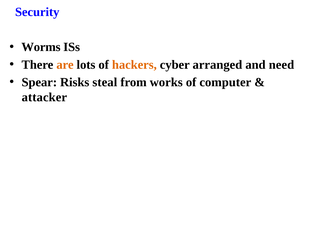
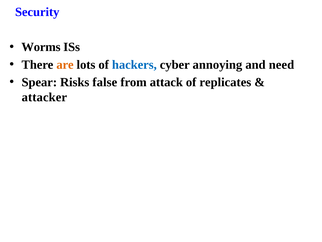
hackers colour: orange -> blue
arranged: arranged -> annoying
steal: steal -> false
works: works -> attack
computer: computer -> replicates
